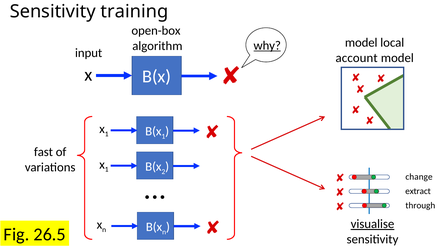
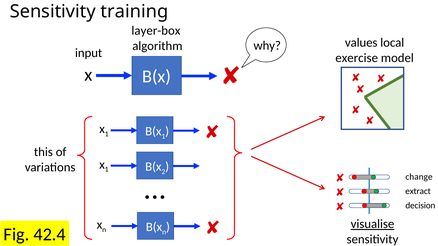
open-box: open-box -> layer-box
model at (361, 43): model -> values
why underline: present -> none
account: account -> exercise
fast: fast -> this
through: through -> decision
26.5: 26.5 -> 42.4
